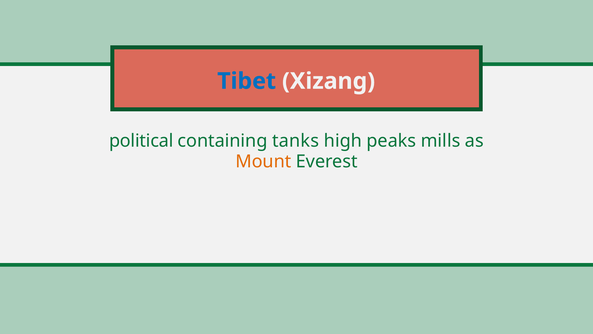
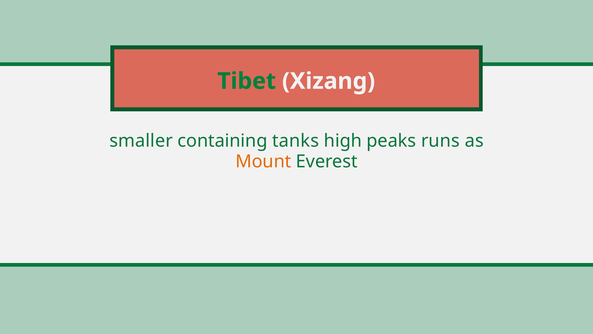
Tibet colour: blue -> green
political: political -> smaller
mills: mills -> runs
